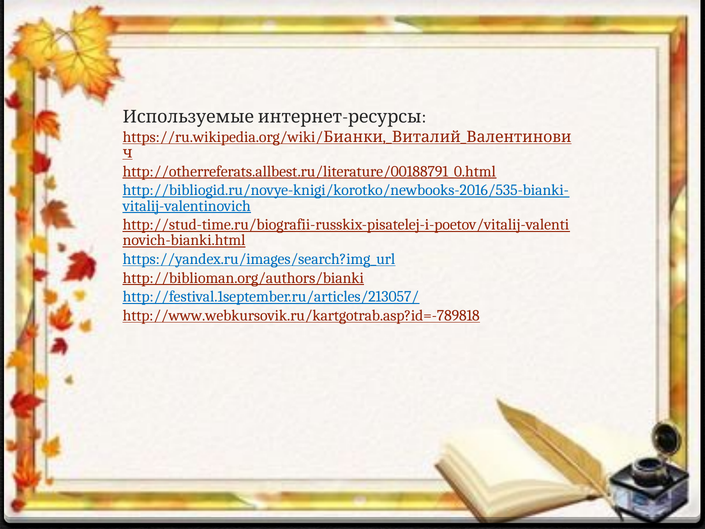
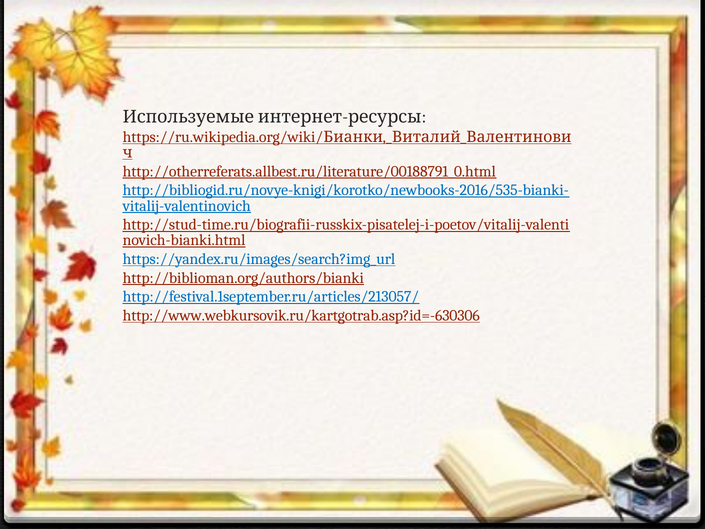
http://www.webkursovik.ru/kartgotrab.asp?id=-789818: http://www.webkursovik.ru/kartgotrab.asp?id=-789818 -> http://www.webkursovik.ru/kartgotrab.asp?id=-630306
